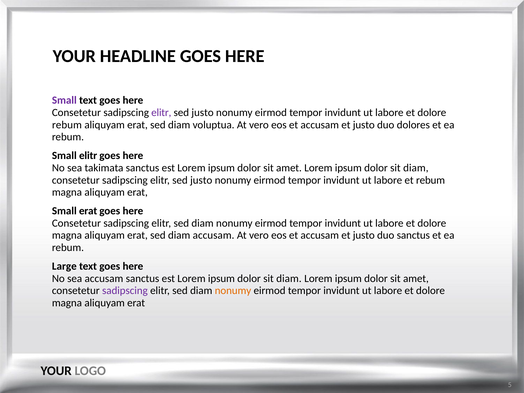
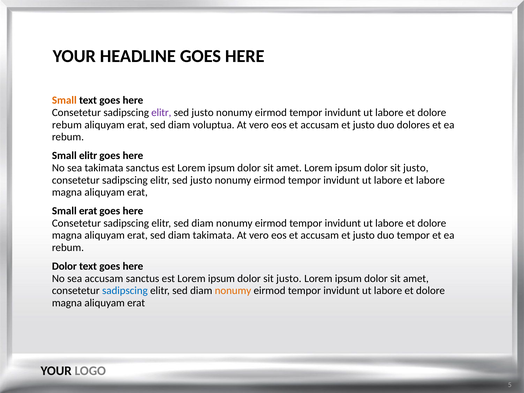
Small at (64, 100) colour: purple -> orange
diam at (416, 168): diam -> justo
et rebum: rebum -> labore
diam accusam: accusam -> takimata
duo sanctus: sanctus -> tempor
Large at (64, 266): Large -> Dolor
diam at (289, 278): diam -> justo
sadipscing at (125, 291) colour: purple -> blue
